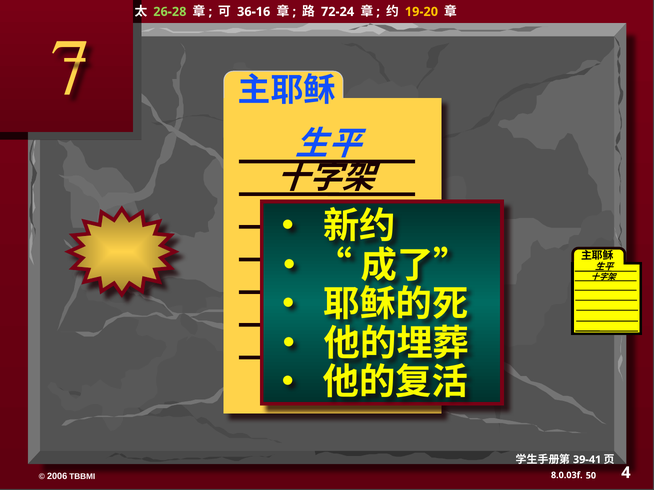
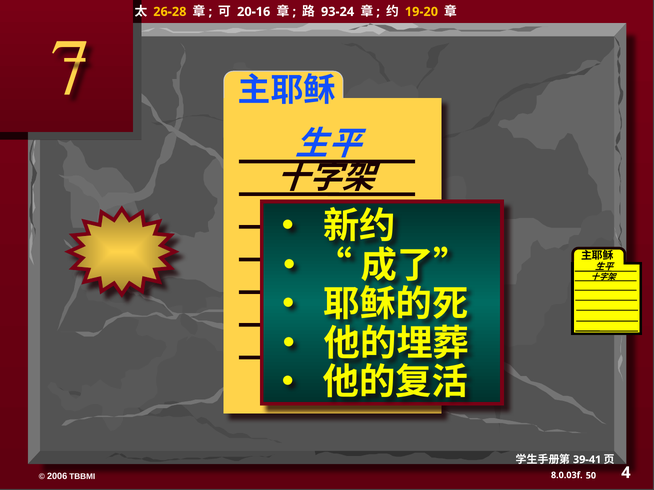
26-28 colour: light green -> yellow
36-16: 36-16 -> 20-16
72-24: 72-24 -> 93-24
